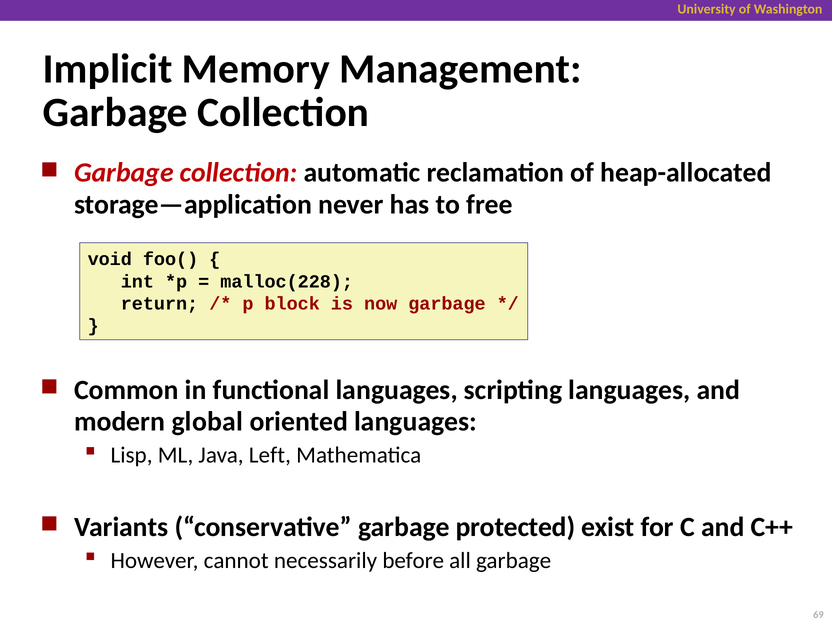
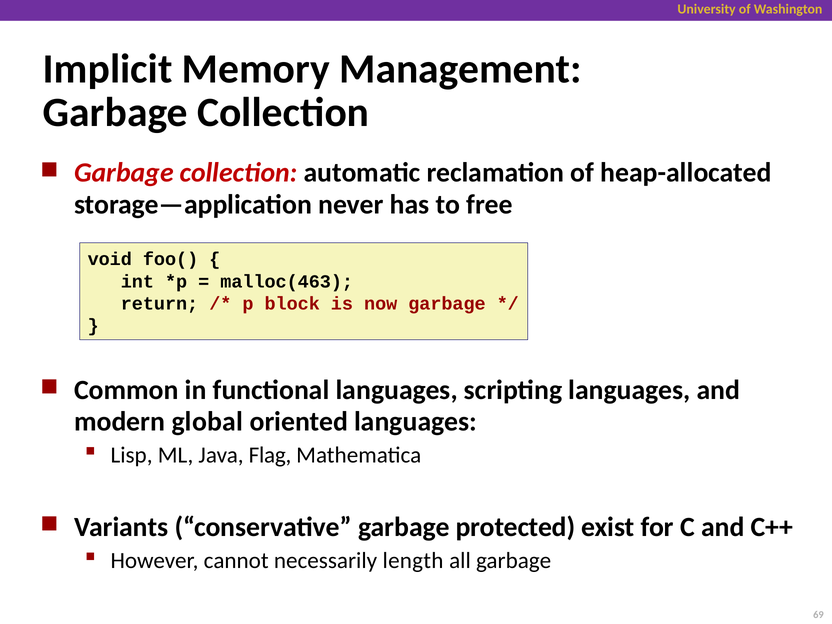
malloc(228: malloc(228 -> malloc(463
Left: Left -> Flag
before: before -> length
